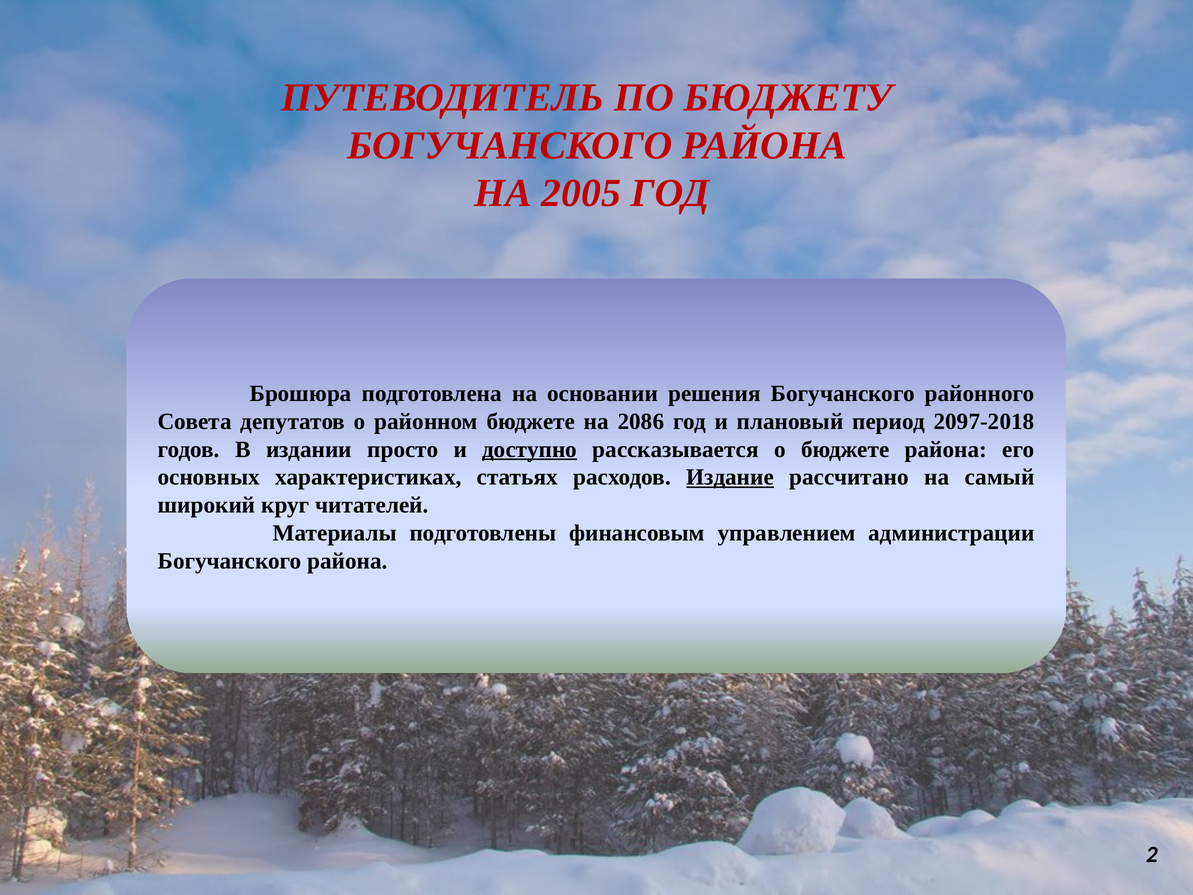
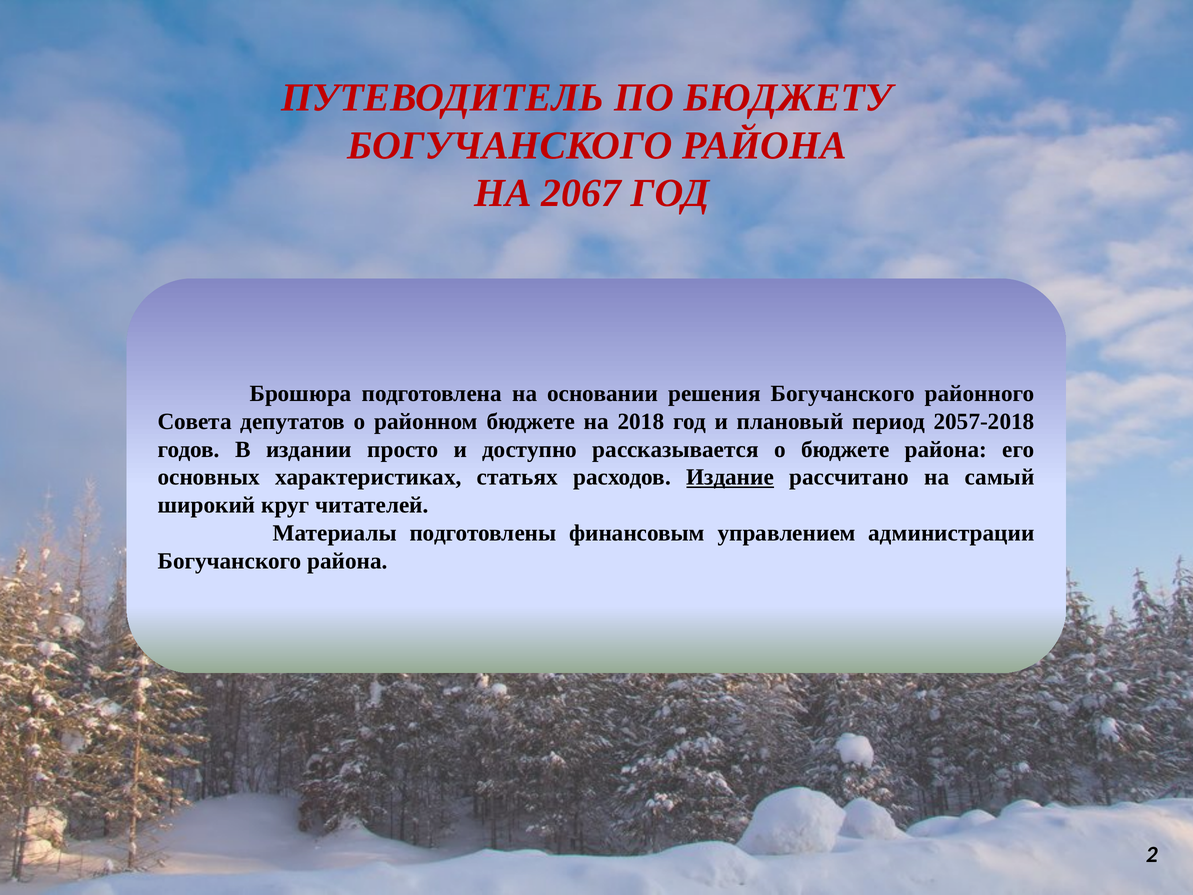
2005: 2005 -> 2067
2086: 2086 -> 2018
2097-2018: 2097-2018 -> 2057-2018
доступно underline: present -> none
